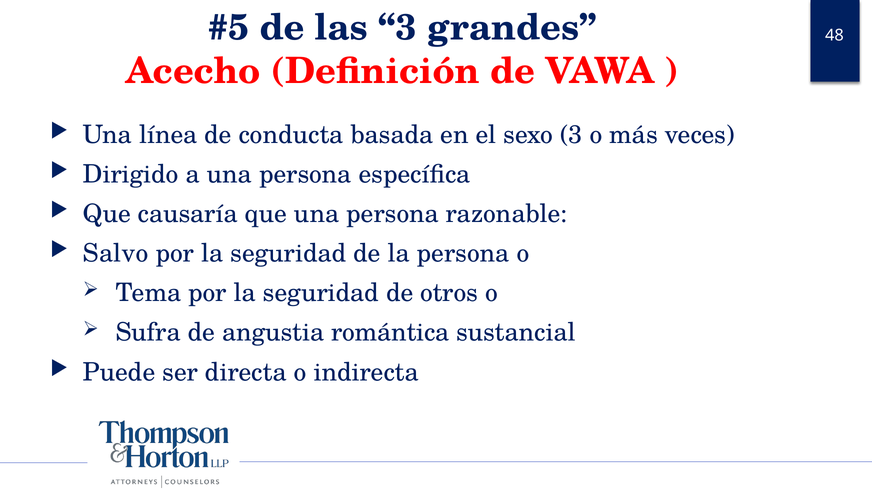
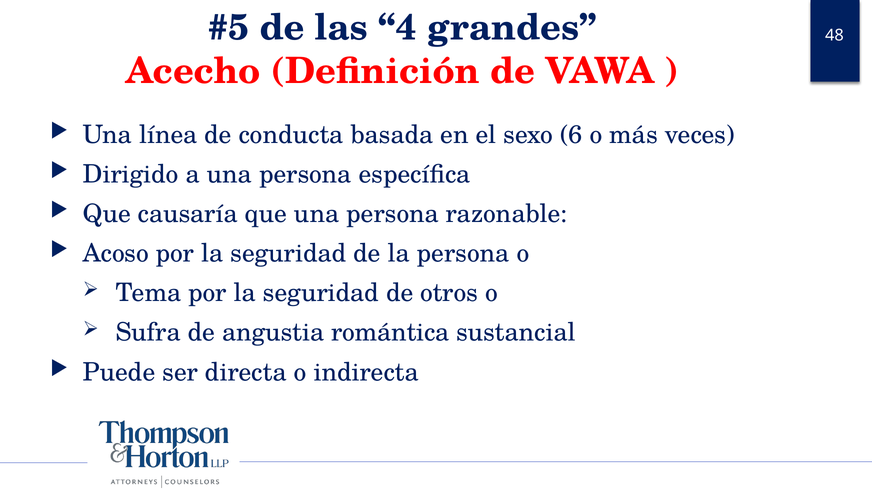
las 3: 3 -> 4
sexo 3: 3 -> 6
Salvo: Salvo -> Acoso
